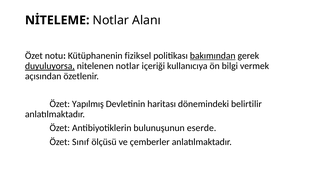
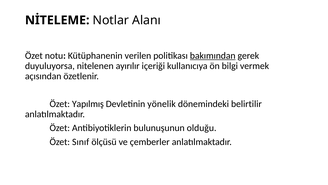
fiziksel: fiziksel -> verilen
duyuluyorsa underline: present -> none
nitelenen notlar: notlar -> ayırılır
haritası: haritası -> yönelik
eserde: eserde -> olduğu
